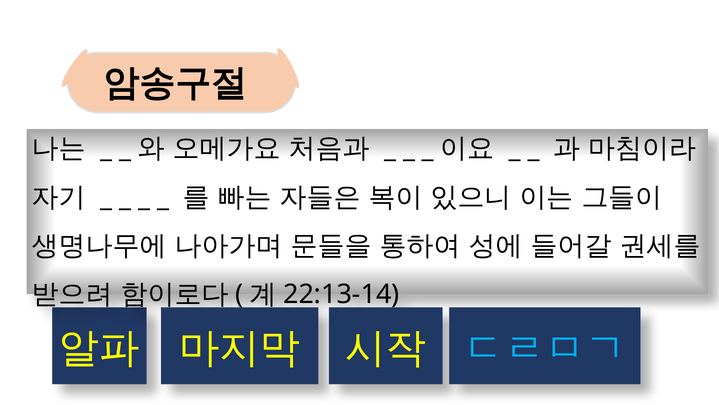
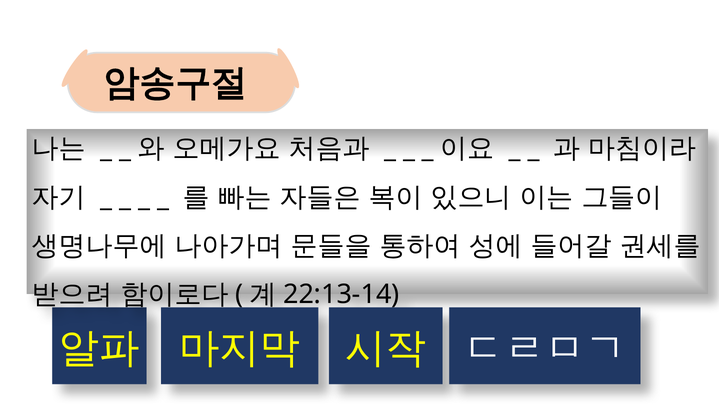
ㄷㄹㅁㄱ colour: light blue -> white
